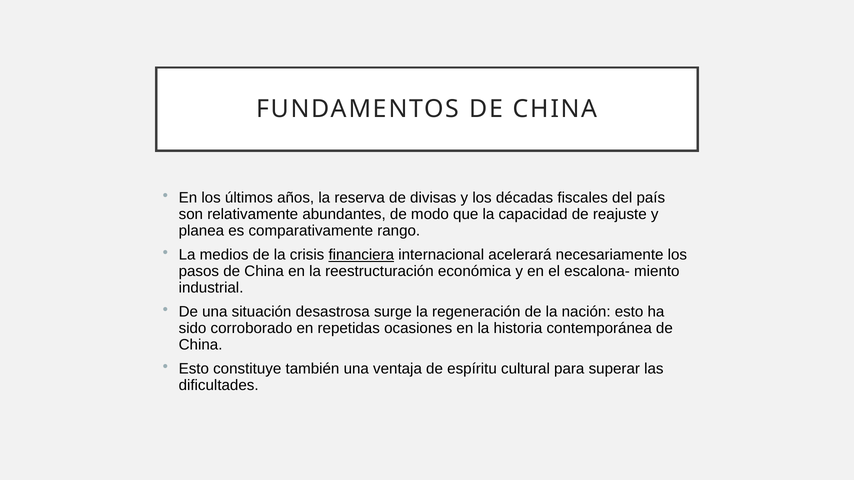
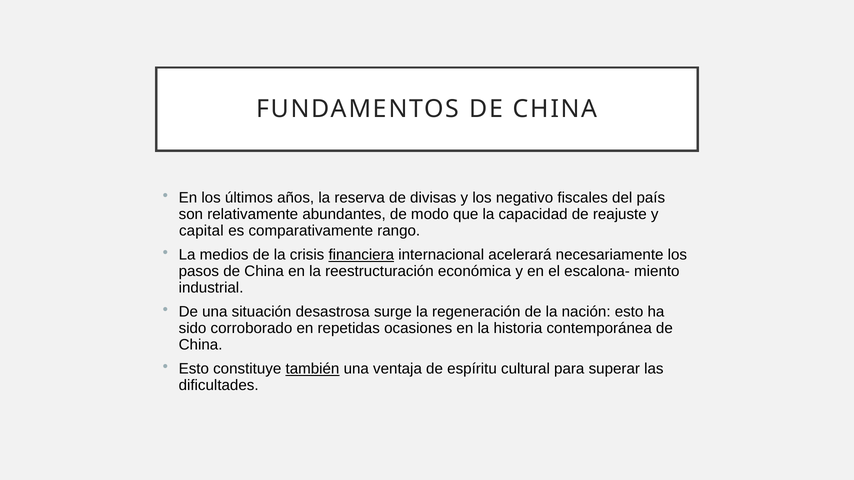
décadas: décadas -> negativo
planea: planea -> capital
también underline: none -> present
